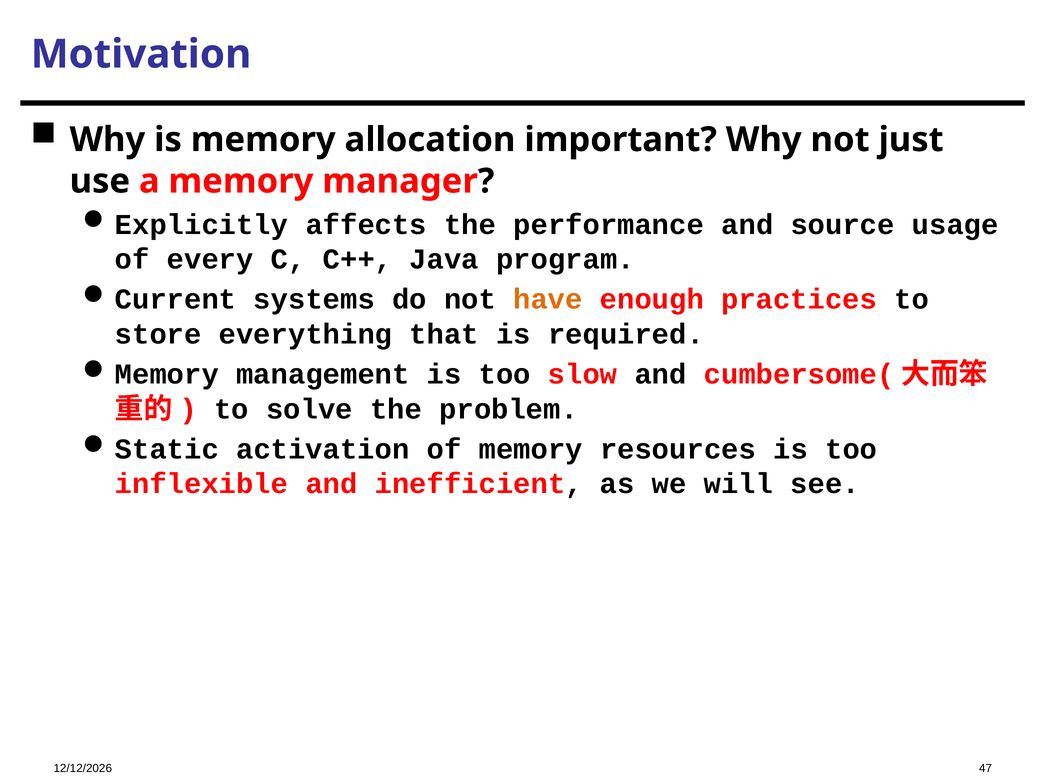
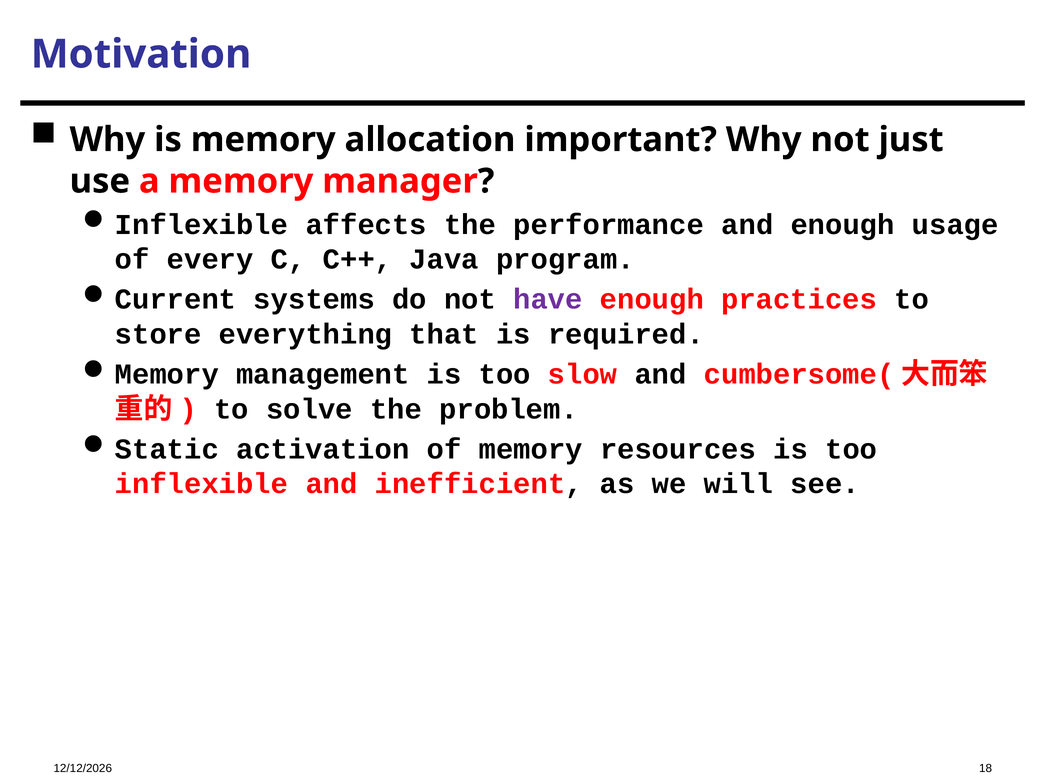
Explicitly at (202, 224): Explicitly -> Inflexible
and source: source -> enough
have colour: orange -> purple
47: 47 -> 18
